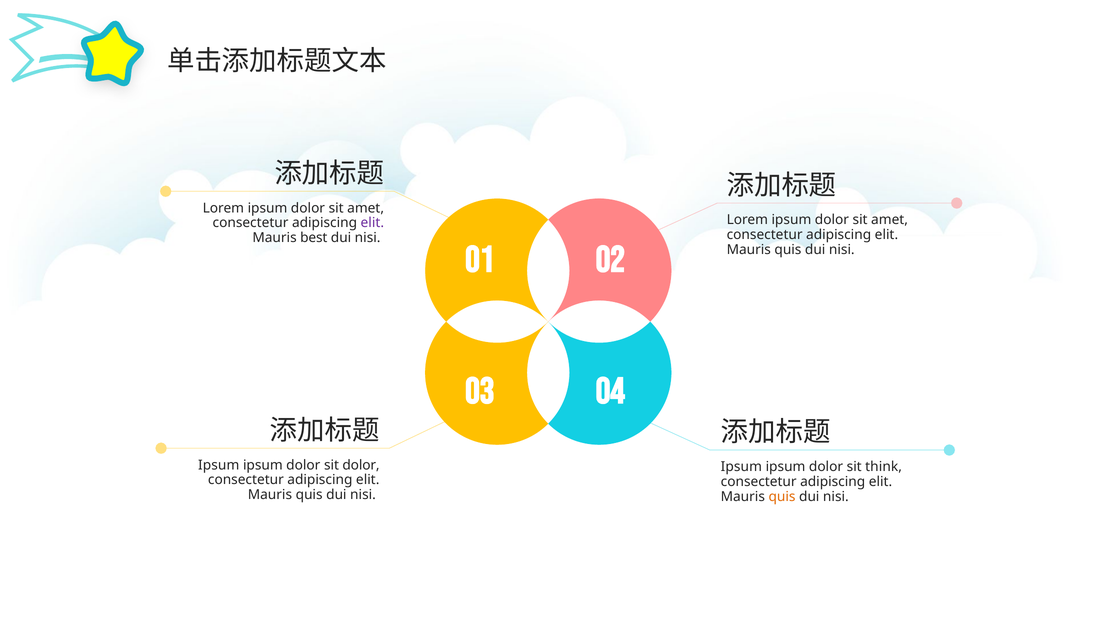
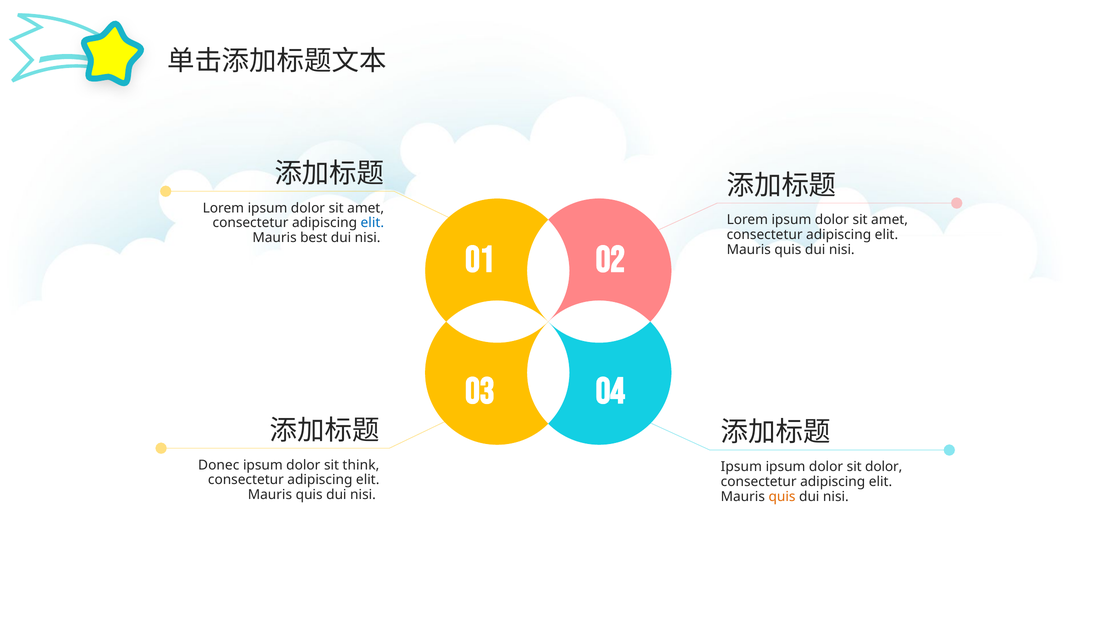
elit at (372, 223) colour: purple -> blue
Ipsum at (219, 465): Ipsum -> Donec
sit dolor: dolor -> think
sit think: think -> dolor
